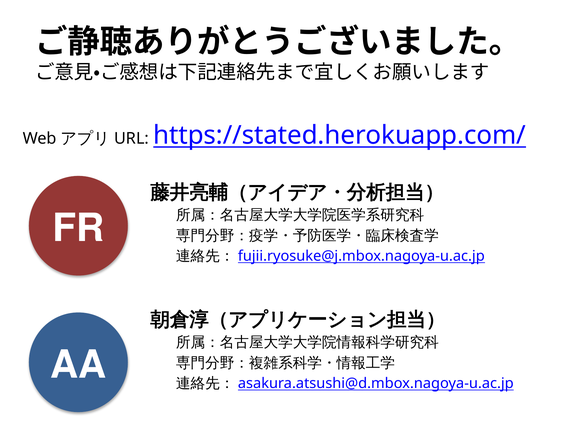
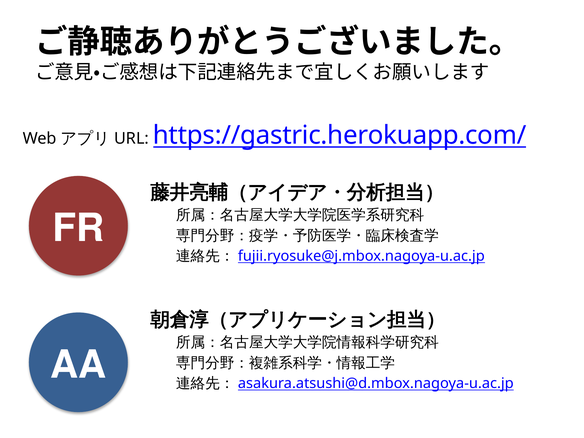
https://stated.herokuapp.com/: https://stated.herokuapp.com/ -> https://gastric.herokuapp.com/
